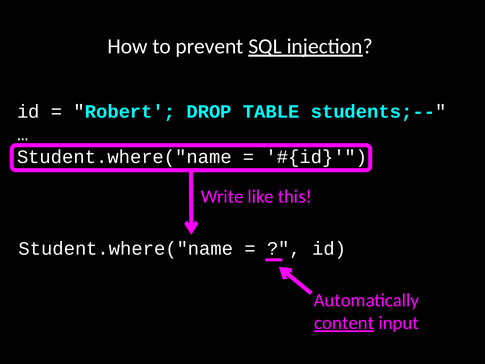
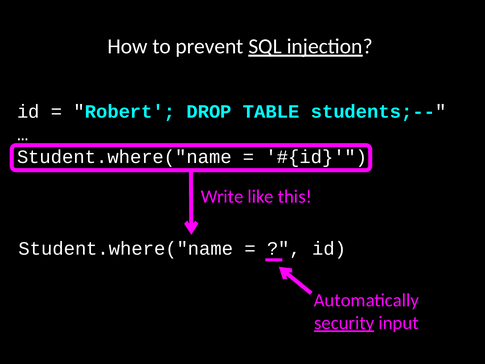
content: content -> security
